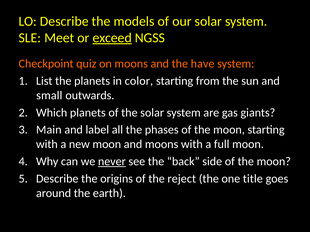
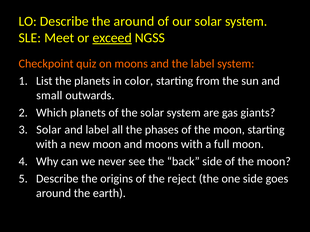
the models: models -> around
the have: have -> label
Main at (49, 130): Main -> Solar
never underline: present -> none
one title: title -> side
